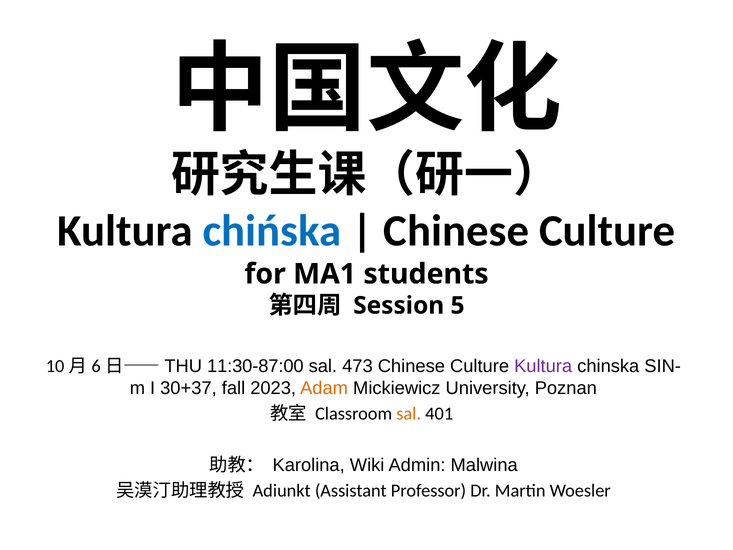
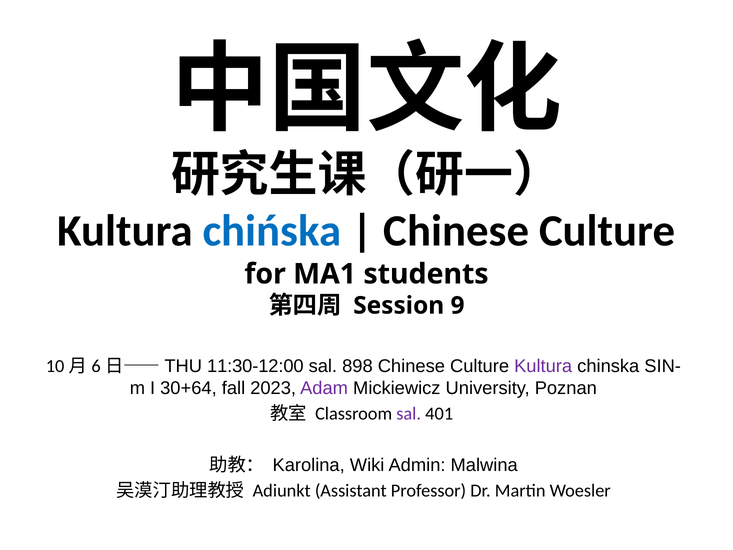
5: 5 -> 9
11:30-87:00: 11:30-87:00 -> 11:30-12:00
473: 473 -> 898
30+37: 30+37 -> 30+64
Adam colour: orange -> purple
sal at (409, 413) colour: orange -> purple
